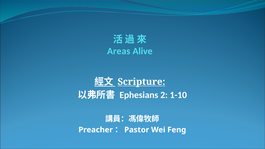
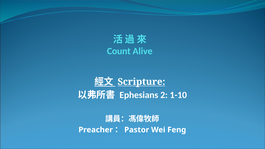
Areas: Areas -> Count
